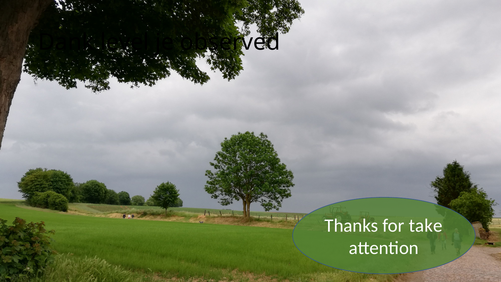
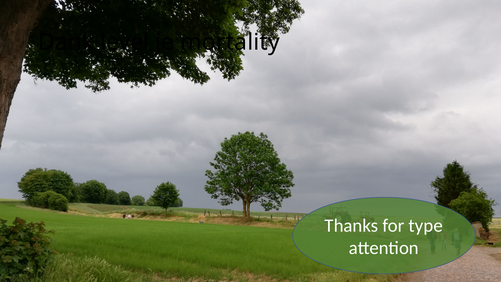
observed: observed -> mortality
take: take -> type
